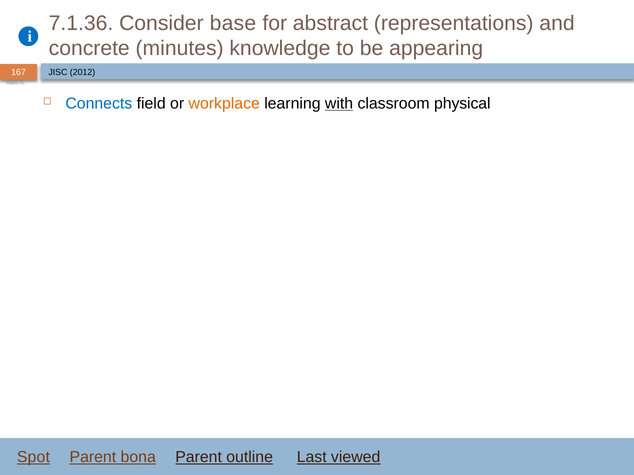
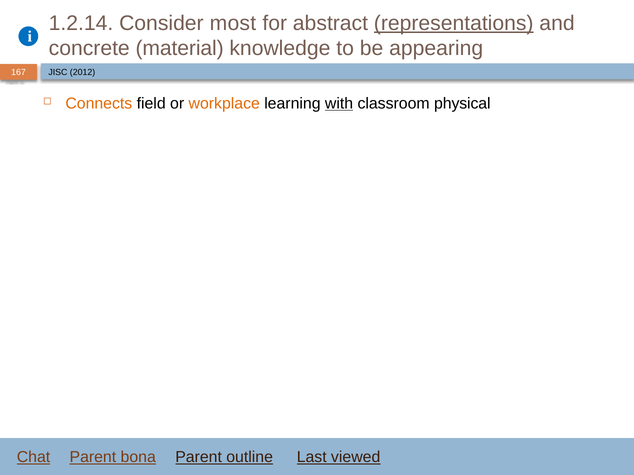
7.1.36: 7.1.36 -> 1.2.14
base: base -> most
representations underline: none -> present
minutes: minutes -> material
Connects colour: blue -> orange
Spot: Spot -> Chat
